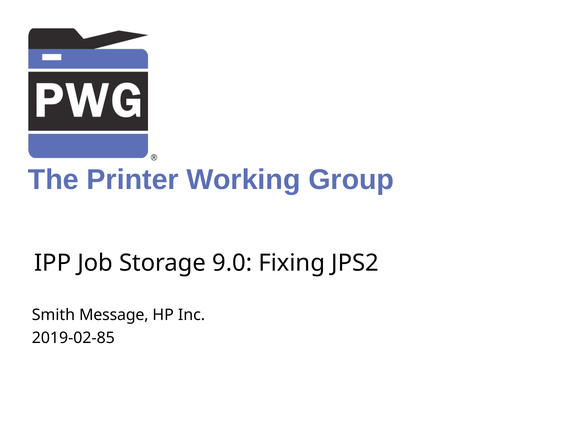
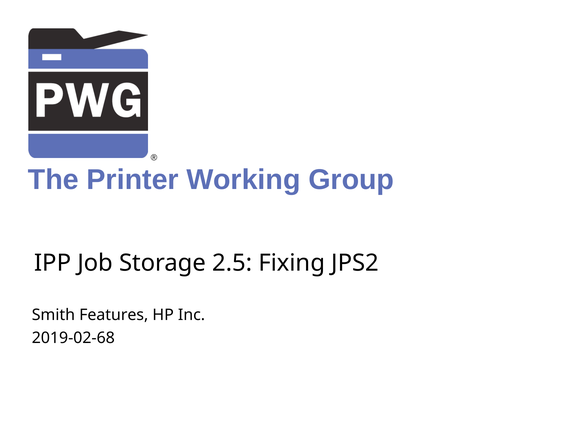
9.0: 9.0 -> 2.5
Message: Message -> Features
2019-02-85: 2019-02-85 -> 2019-02-68
